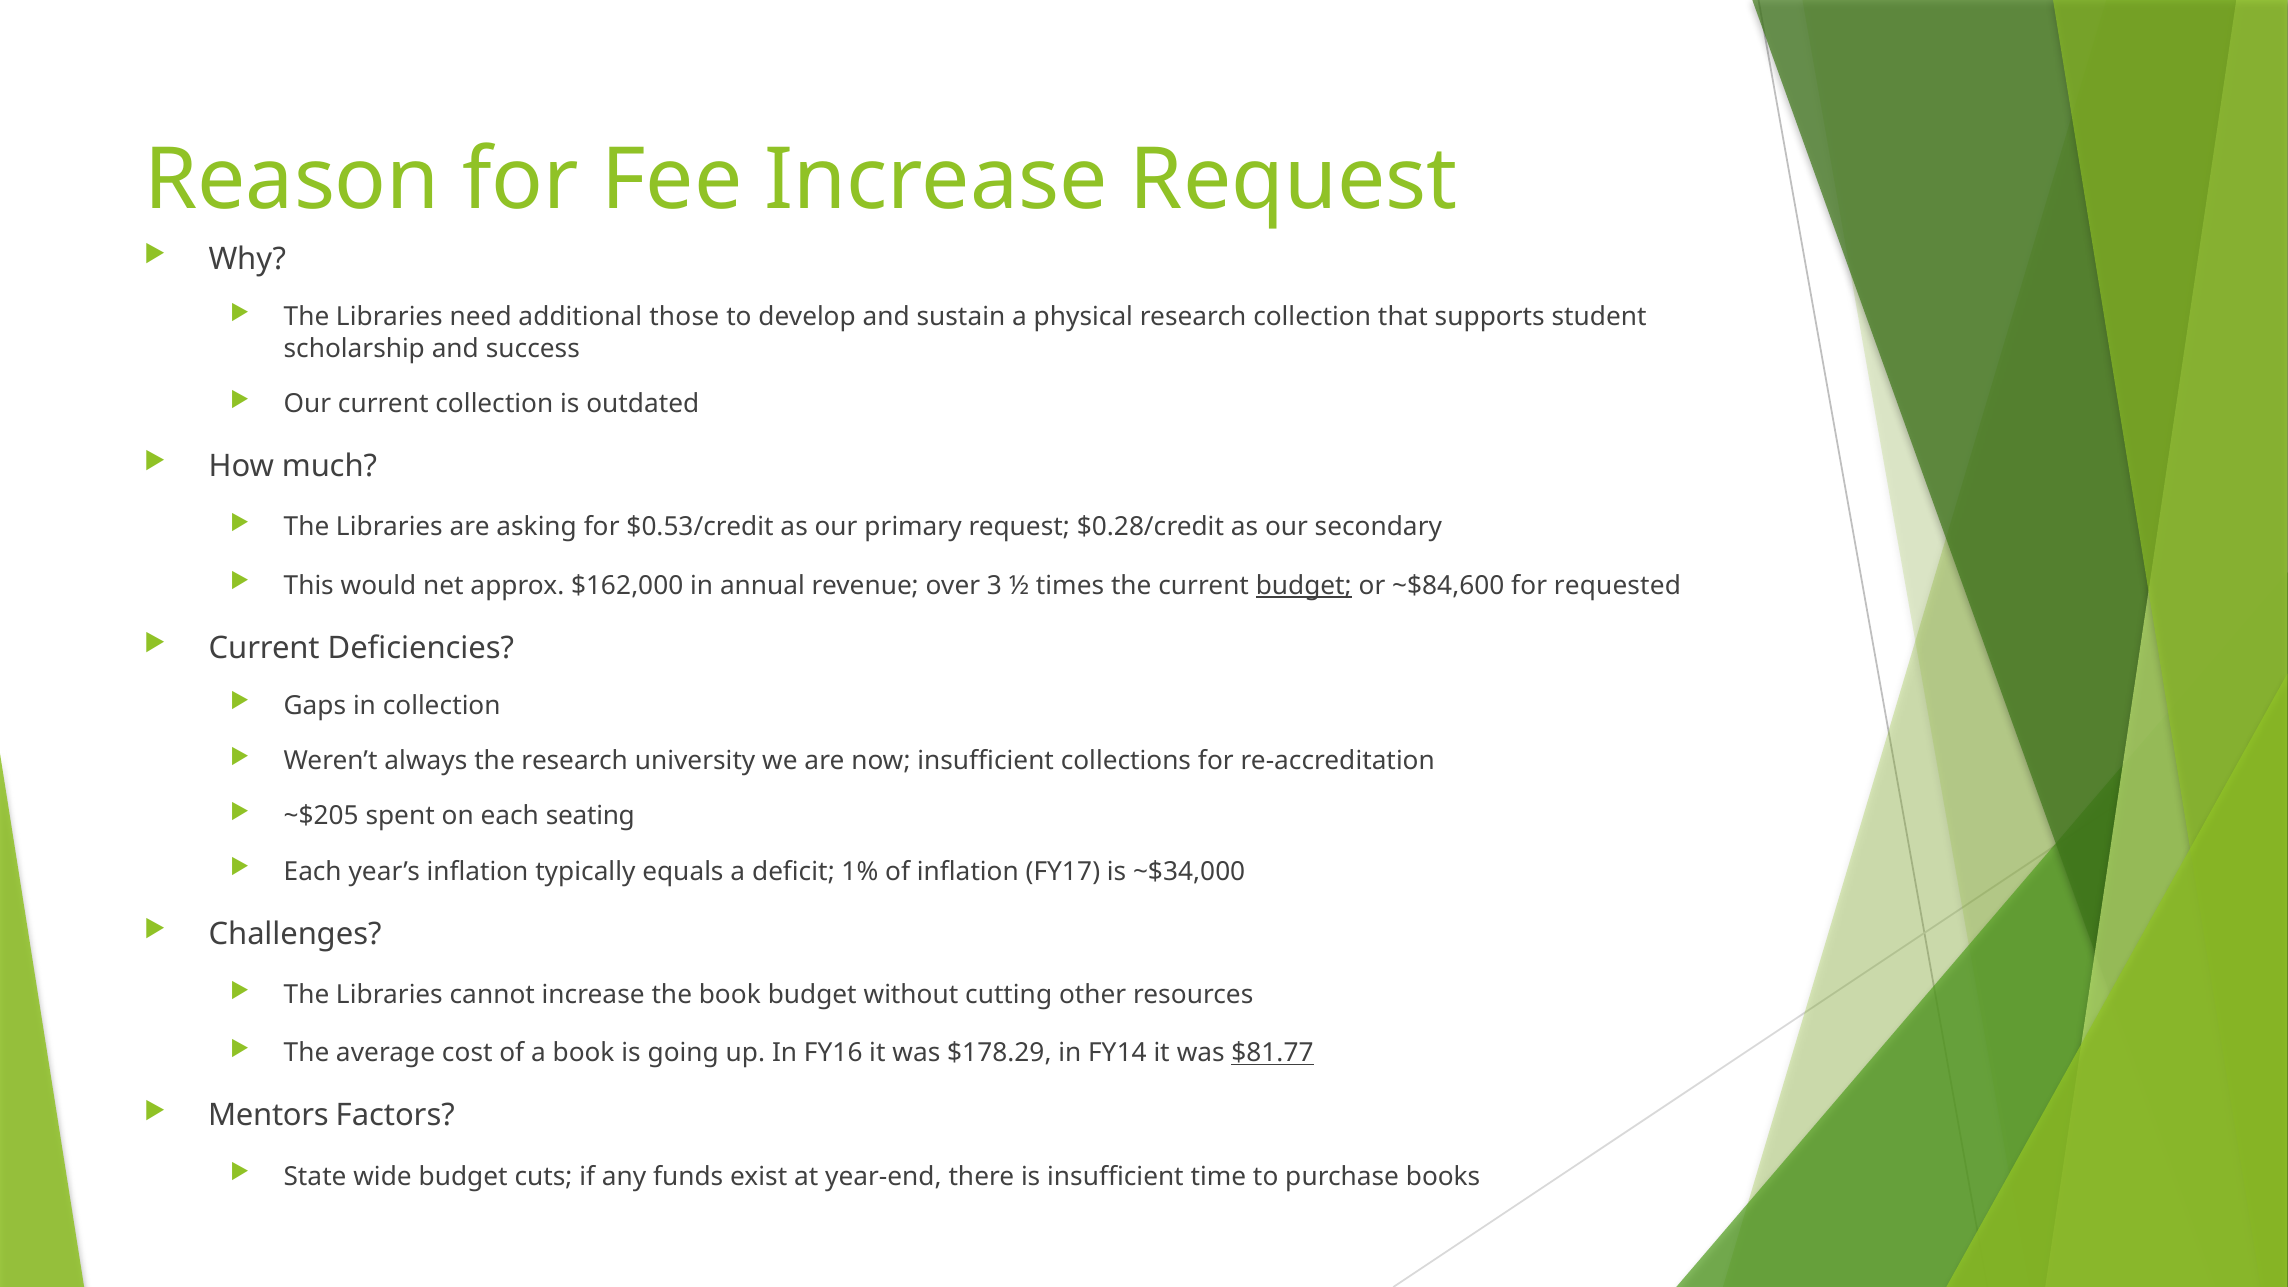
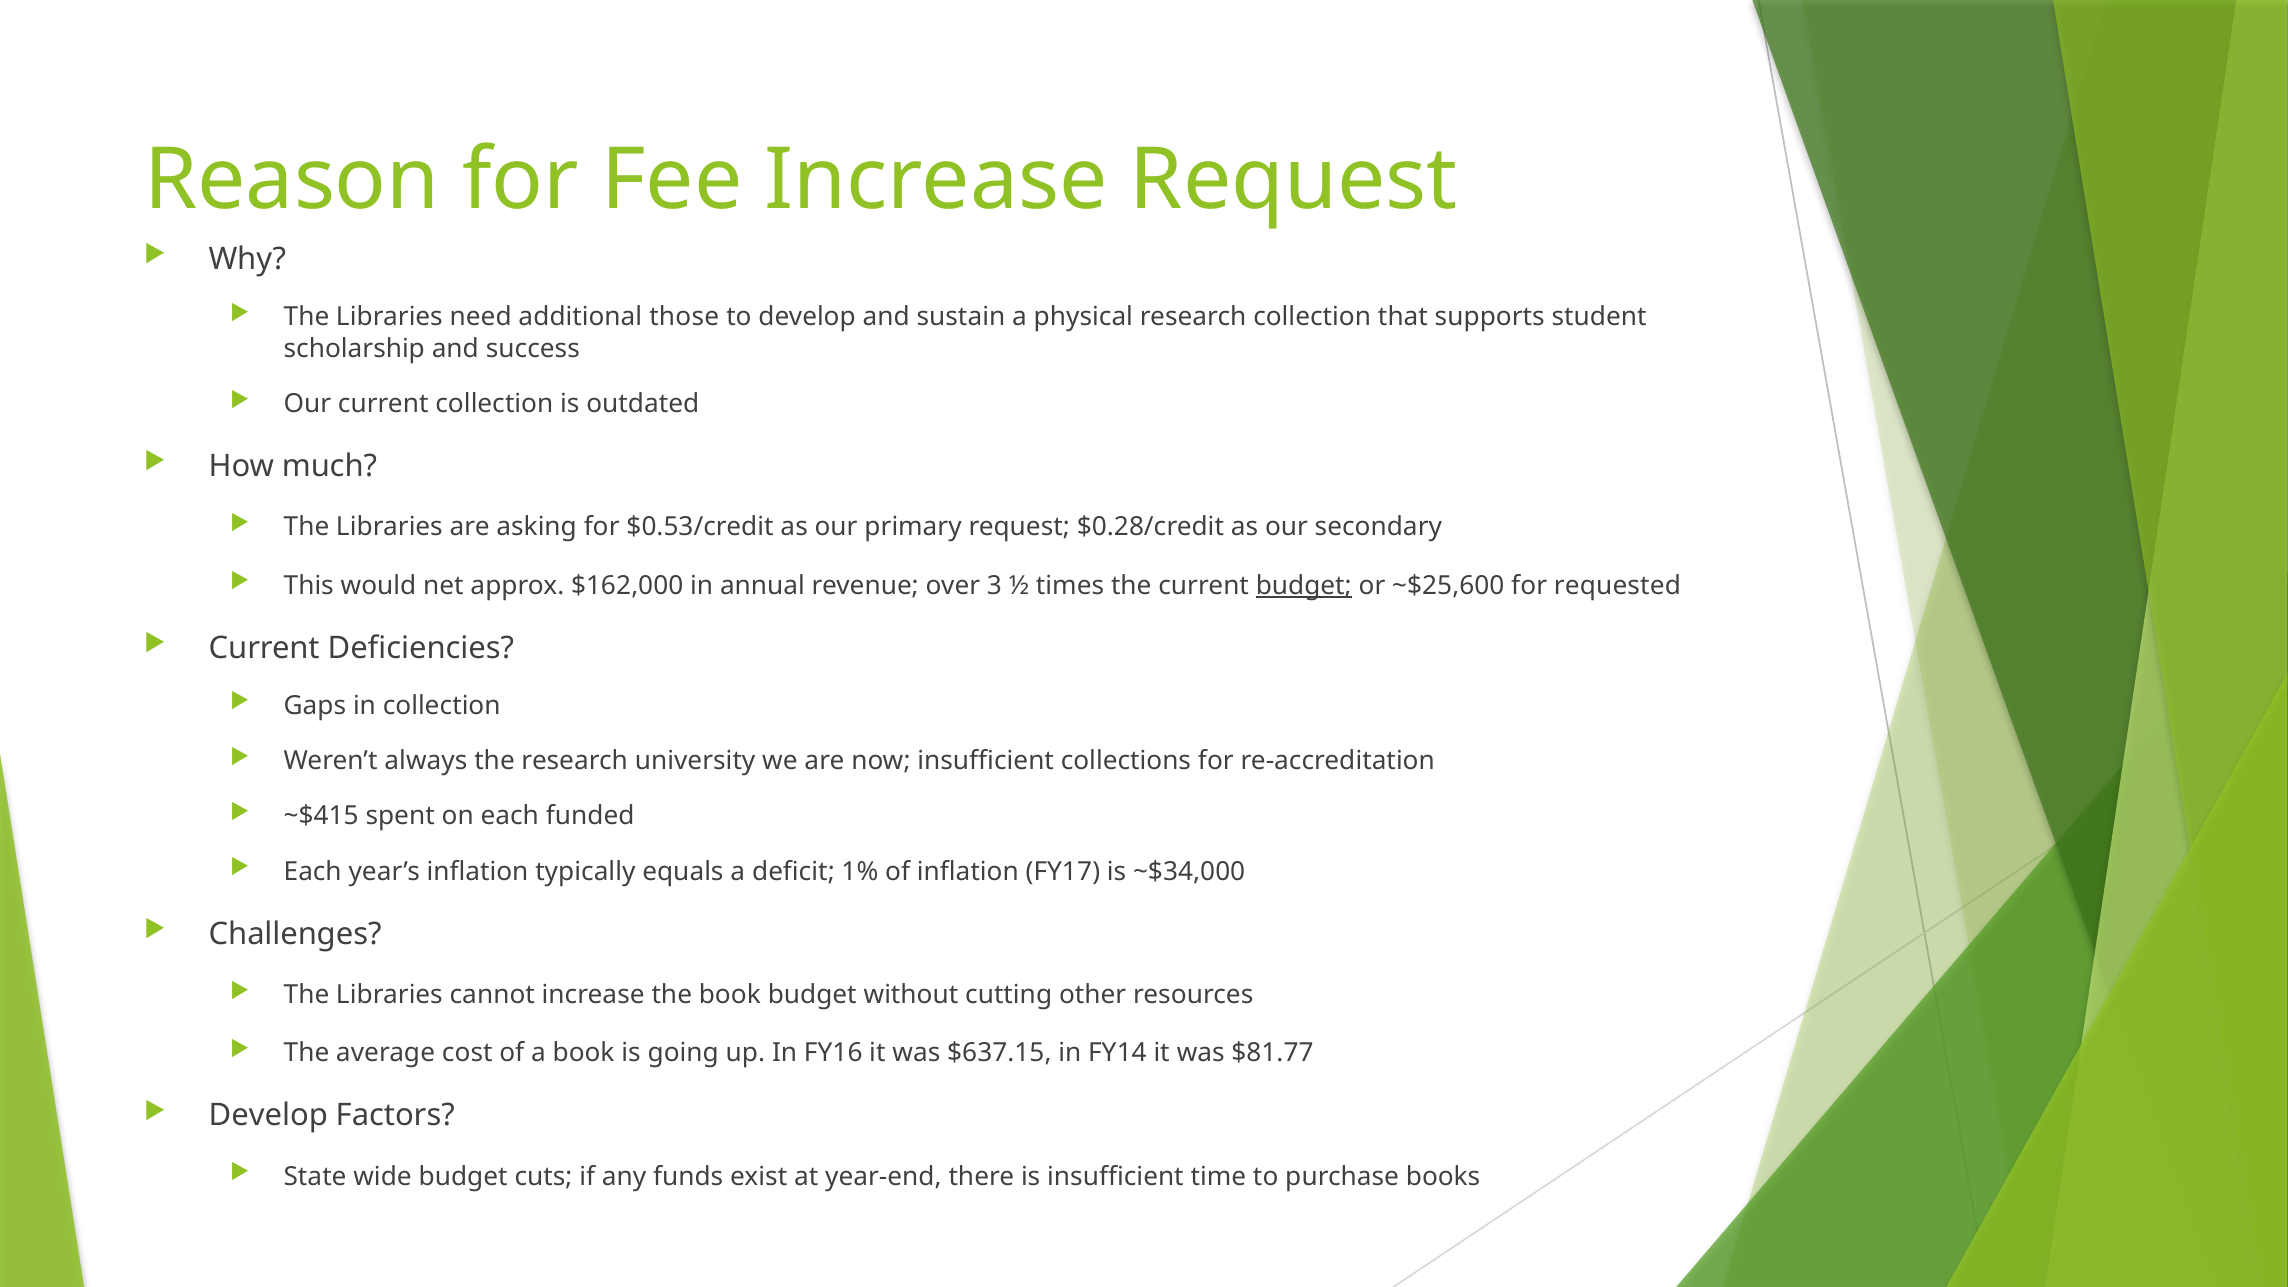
~$84,600: ~$84,600 -> ~$25,600
~$205: ~$205 -> ~$415
seating: seating -> funded
$178.29: $178.29 -> $637.15
$81.77 underline: present -> none
Mentors at (268, 1116): Mentors -> Develop
